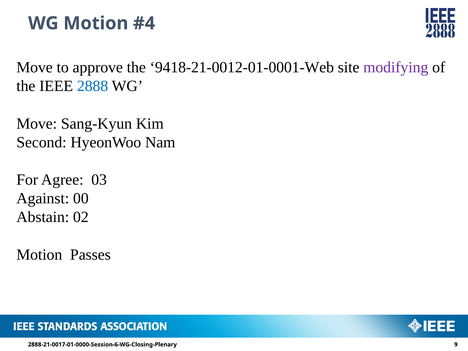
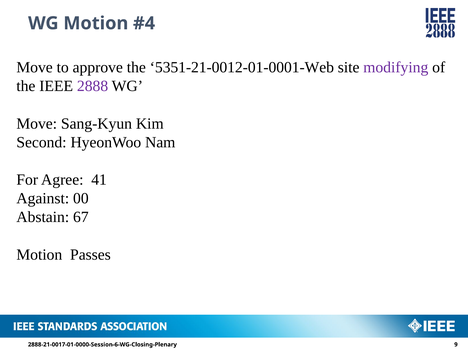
9418-21-0012-01-0001-Web: 9418-21-0012-01-0001-Web -> 5351-21-0012-01-0001-Web
2888 colour: blue -> purple
03: 03 -> 41
02: 02 -> 67
